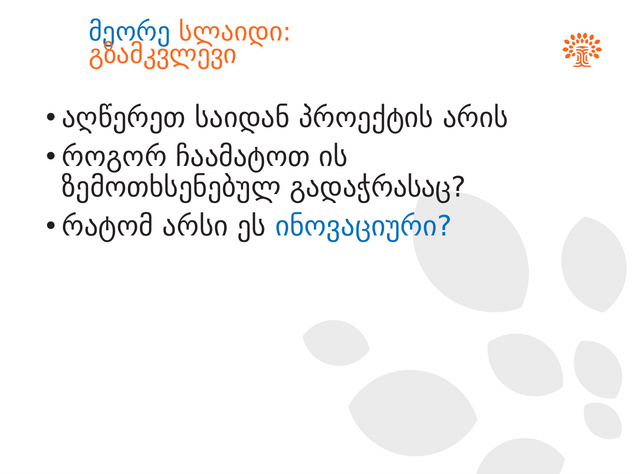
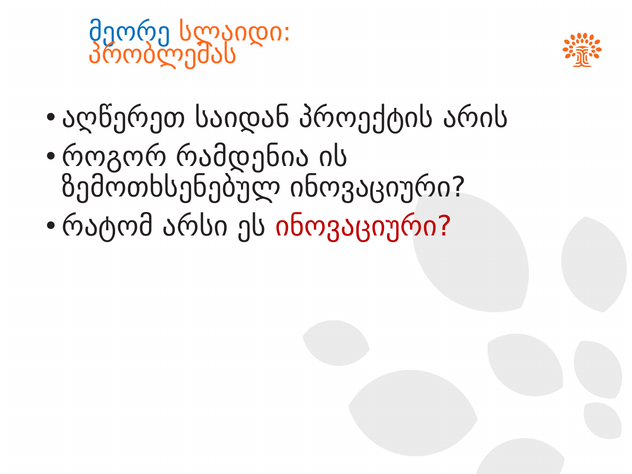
გზამკვლევი: გზამკვლევი -> პრობლემას
ჩაამატოთ: ჩაამატოთ -> რამდენია
ზემოთხსენებულ გადაჭრასაც: გადაჭრასაც -> ინოვაციური
ინოვაციური at (364, 227) colour: blue -> red
